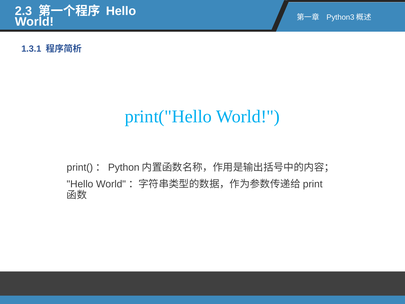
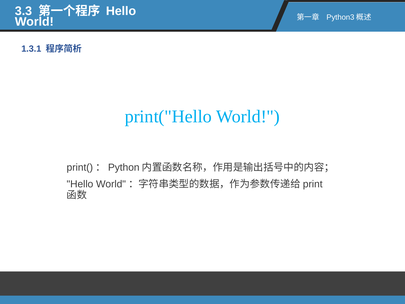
2.3: 2.3 -> 3.3
